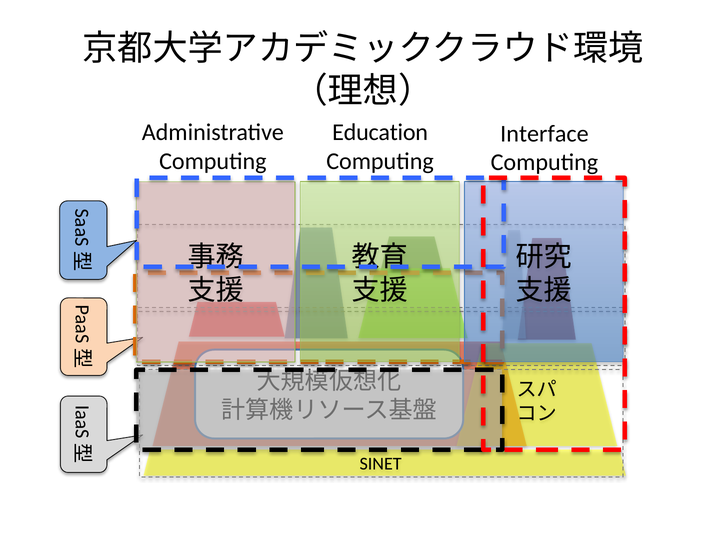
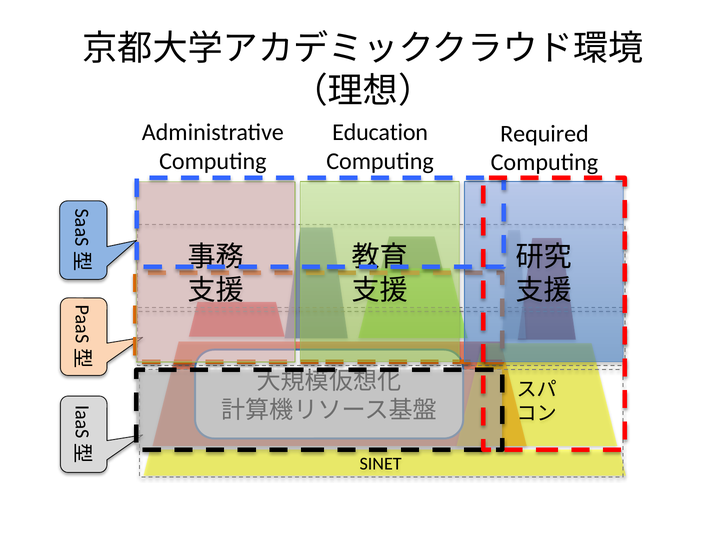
Interface: Interface -> Required
